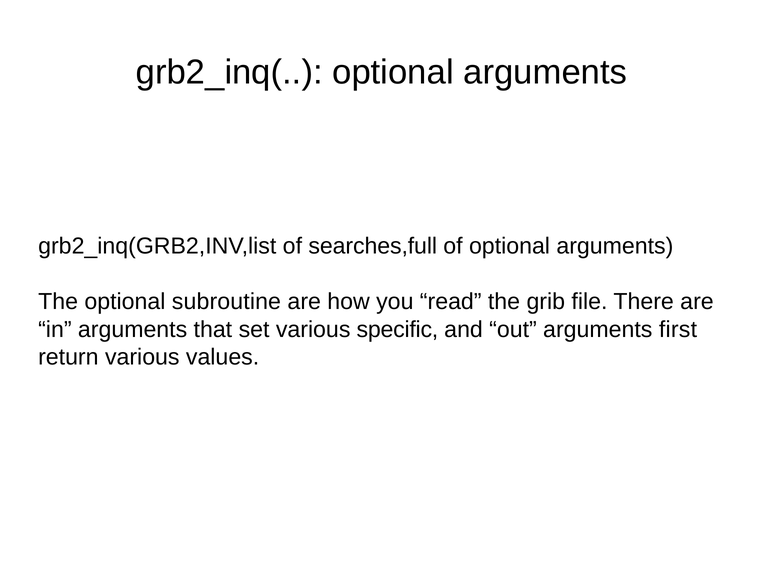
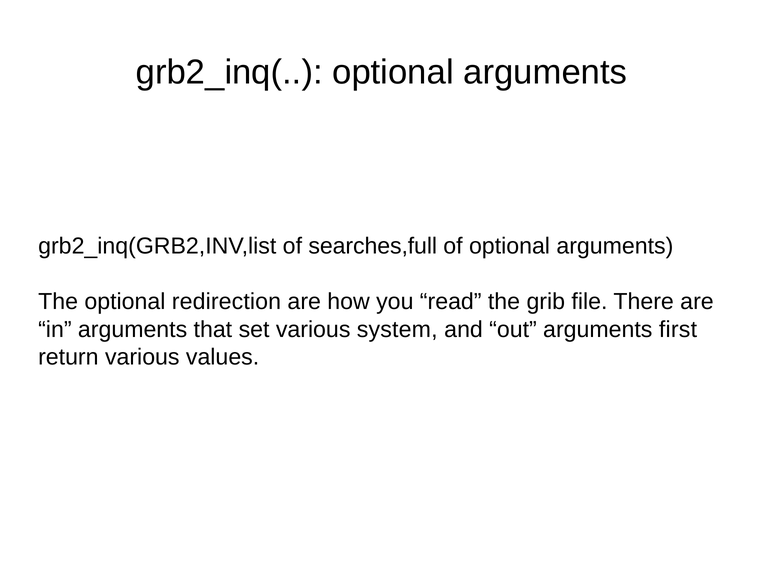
subroutine: subroutine -> redirection
specific: specific -> system
